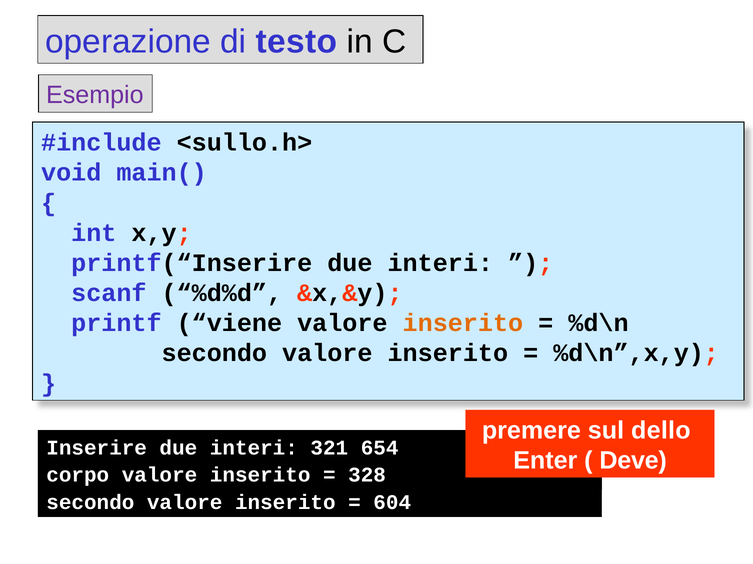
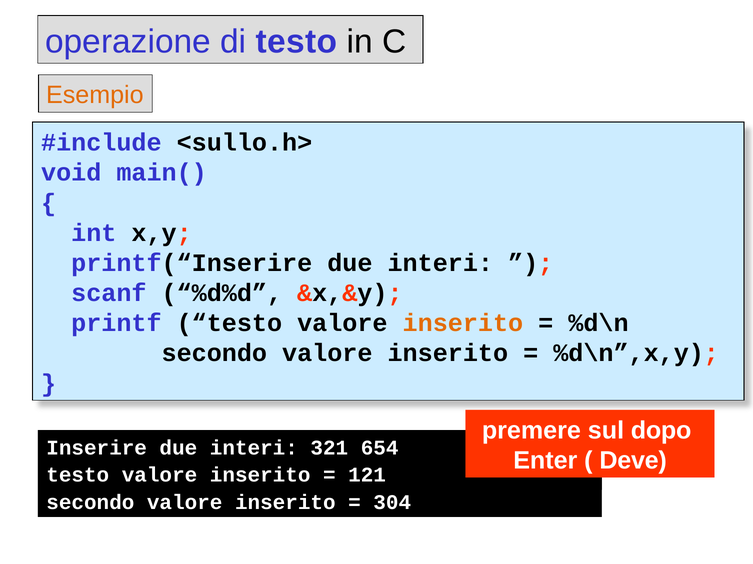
Esempio colour: purple -> orange
printf viene: viene -> testo
dello: dello -> dopo
corpo at (78, 476): corpo -> testo
328: 328 -> 121
604: 604 -> 304
